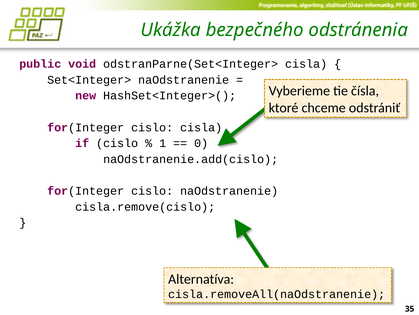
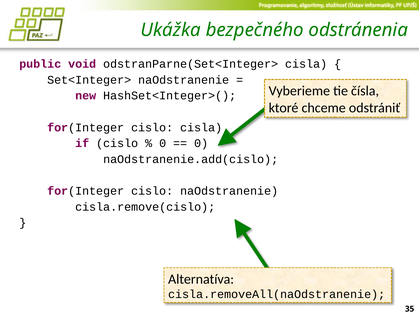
1 at (163, 143): 1 -> 0
